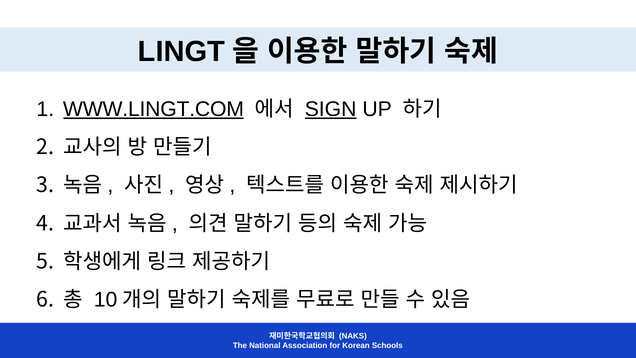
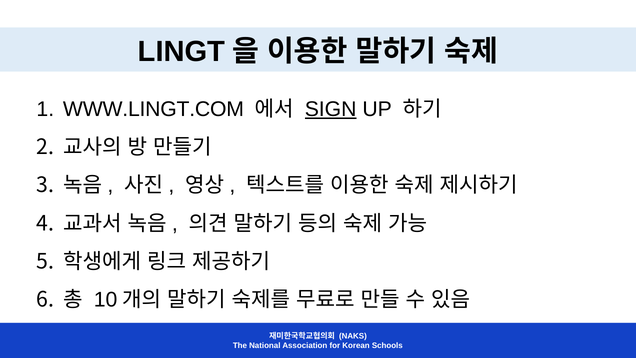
WWW.LINGT.COM underline: present -> none
